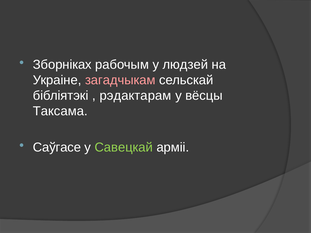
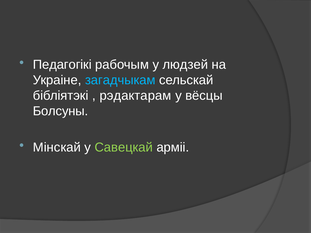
Зборніках: Зборніках -> Педагогікі
загадчыкам colour: pink -> light blue
Таксама: Таксама -> Болсуны
Саўгасе: Саўгасе -> Мінскай
